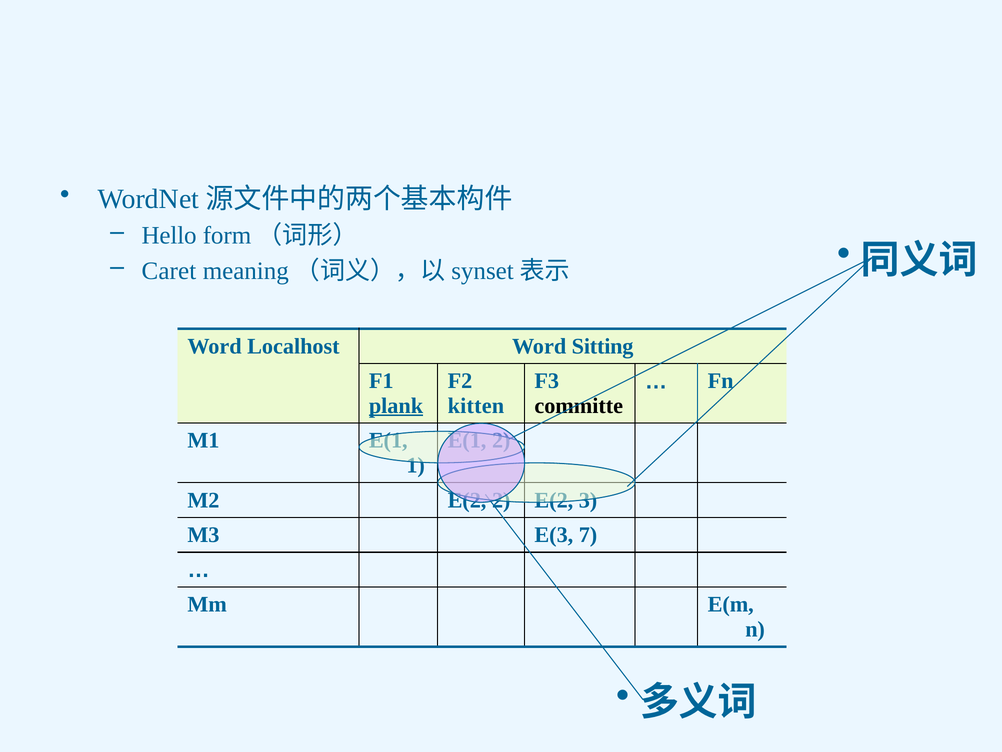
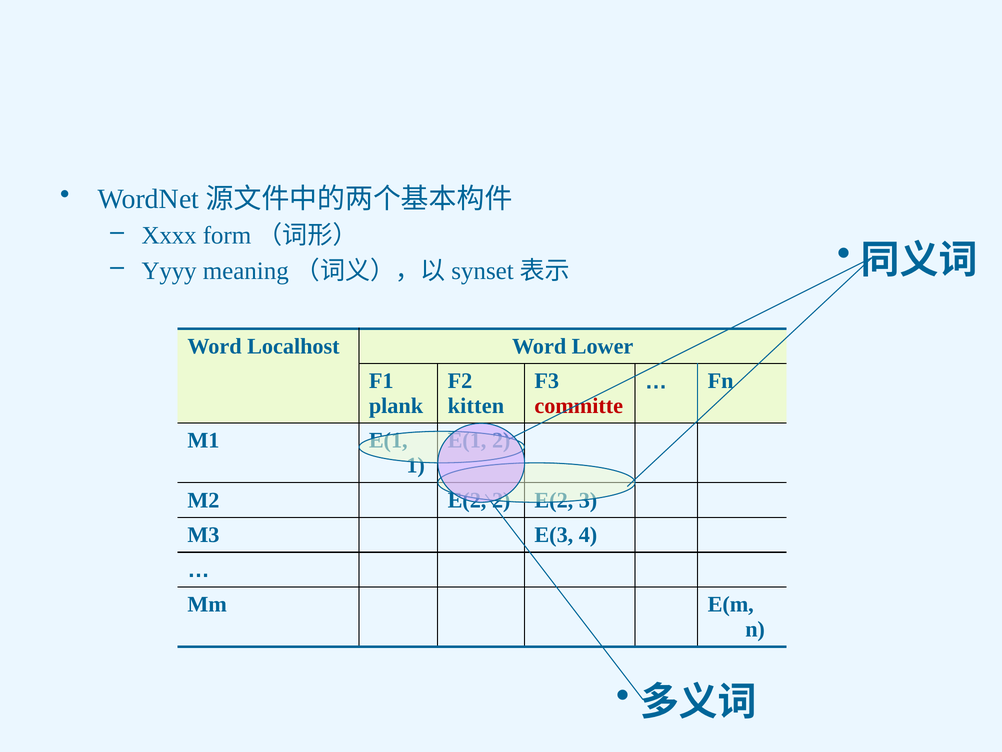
Hello: Hello -> Xxxx
Caret: Caret -> Yyyy
Sitting: Sitting -> Lower
plank underline: present -> none
committe colour: black -> red
7: 7 -> 4
